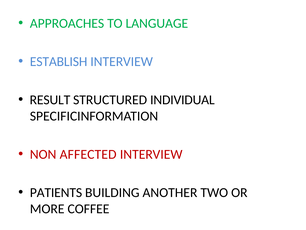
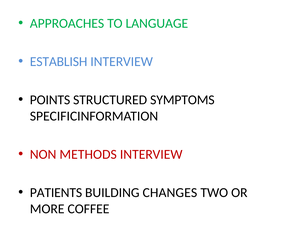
RESULT: RESULT -> POINTS
INDIVIDUAL: INDIVIDUAL -> SYMPTOMS
AFFECTED: AFFECTED -> METHODS
ANOTHER: ANOTHER -> CHANGES
